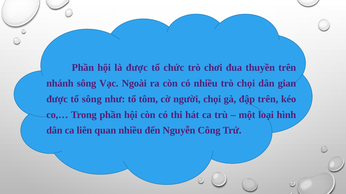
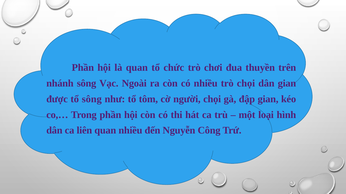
là được: được -> quan
đập trên: trên -> gian
